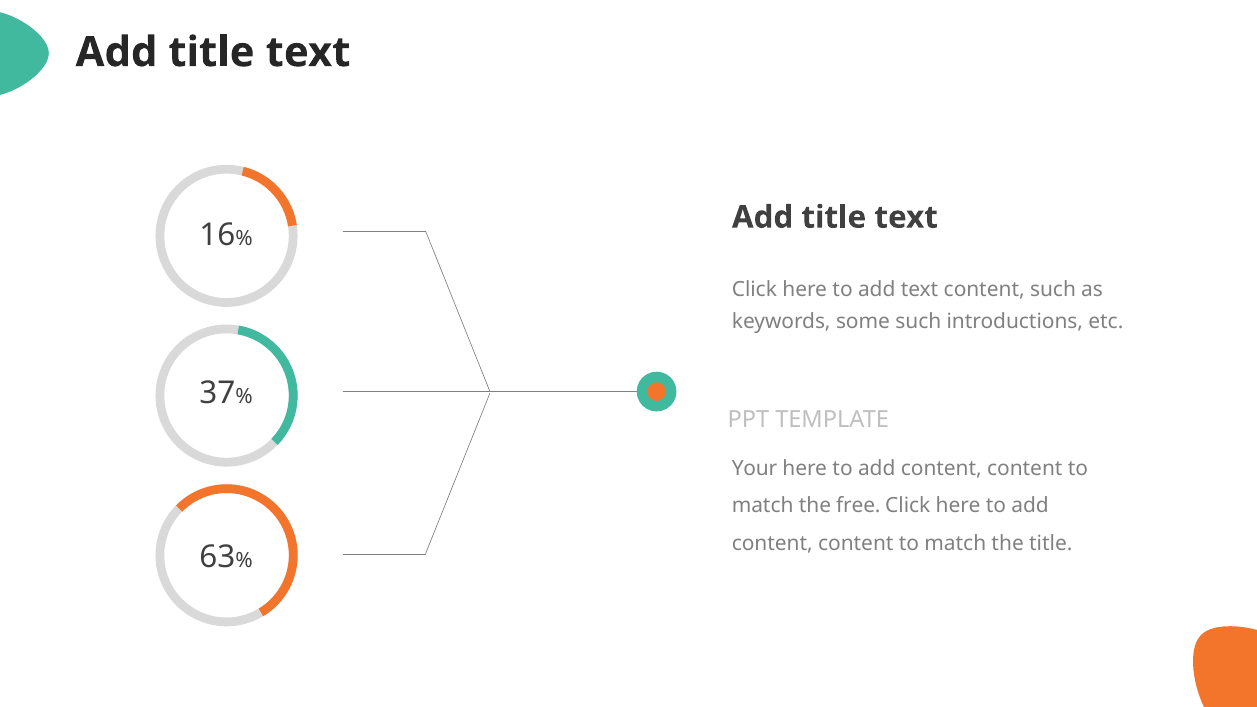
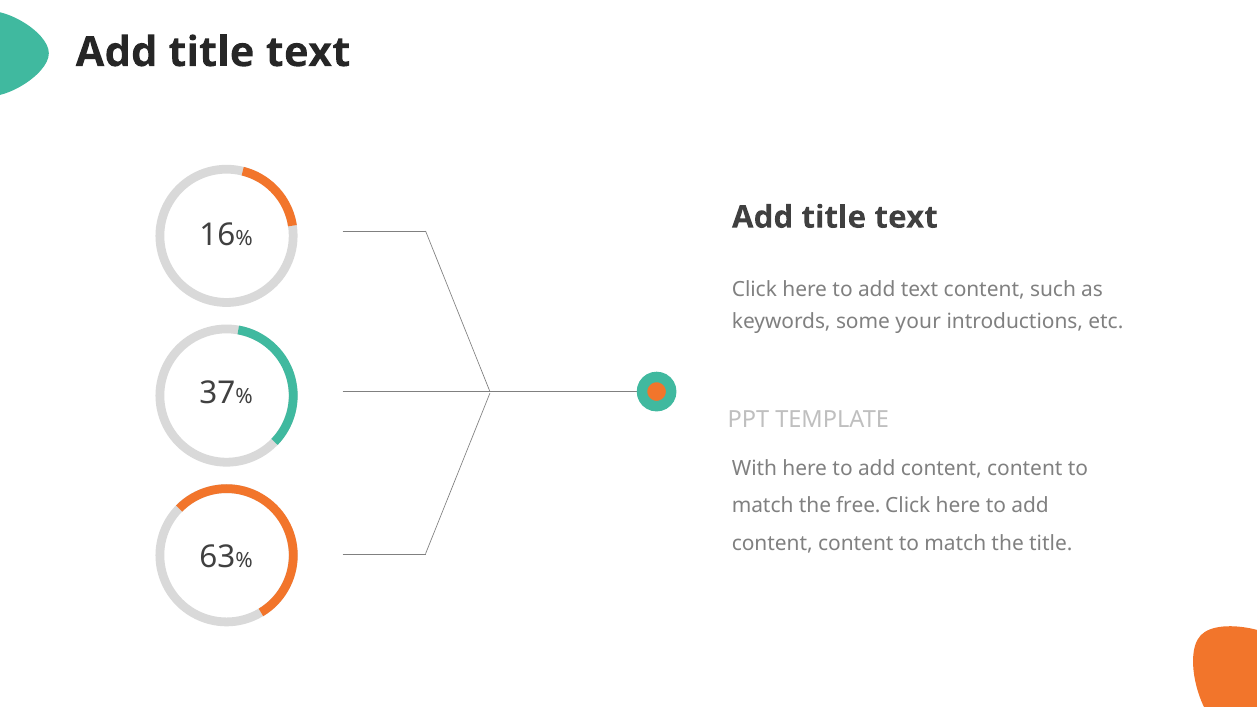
some such: such -> your
Your: Your -> With
